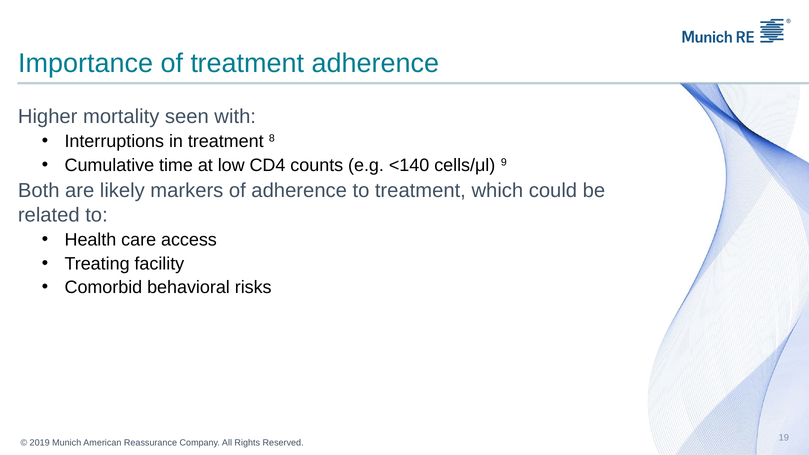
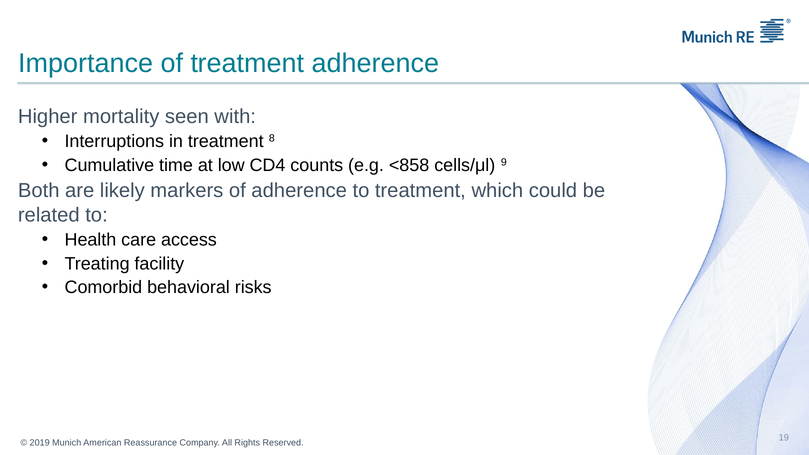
<140: <140 -> <858
